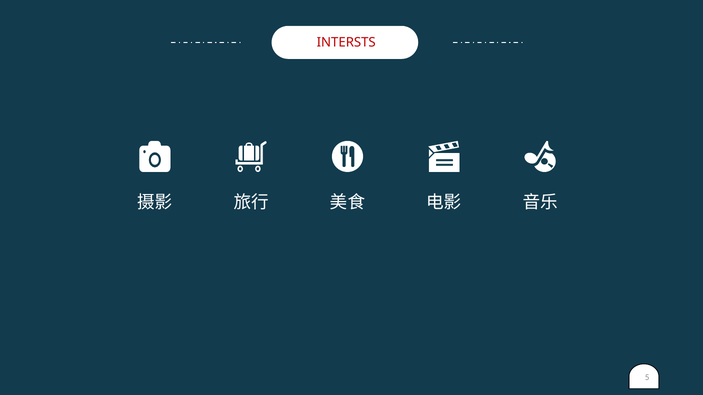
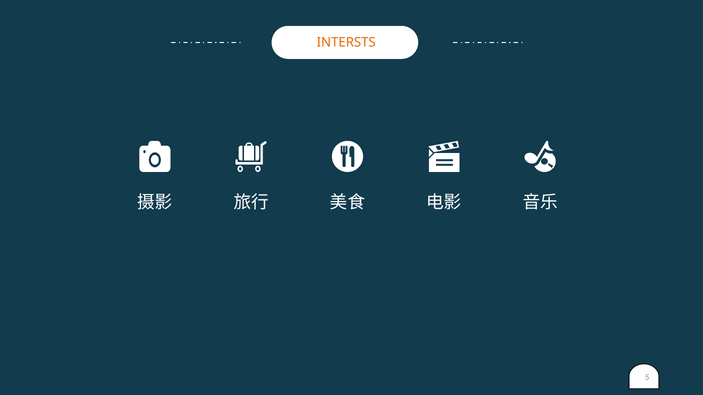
INTERSTS colour: red -> orange
